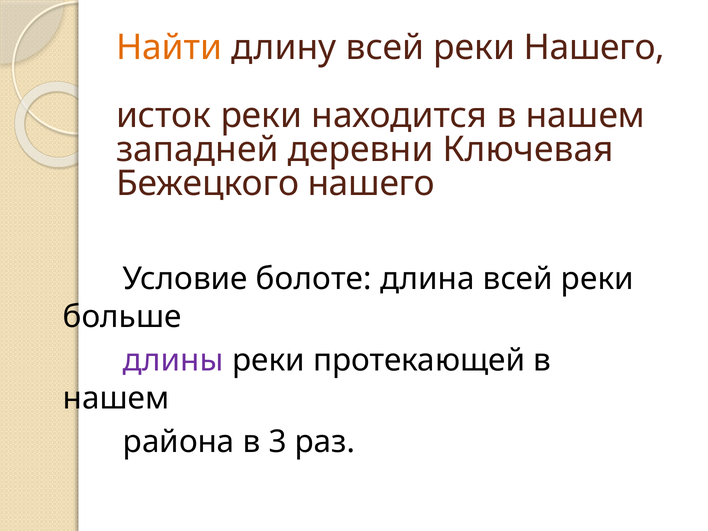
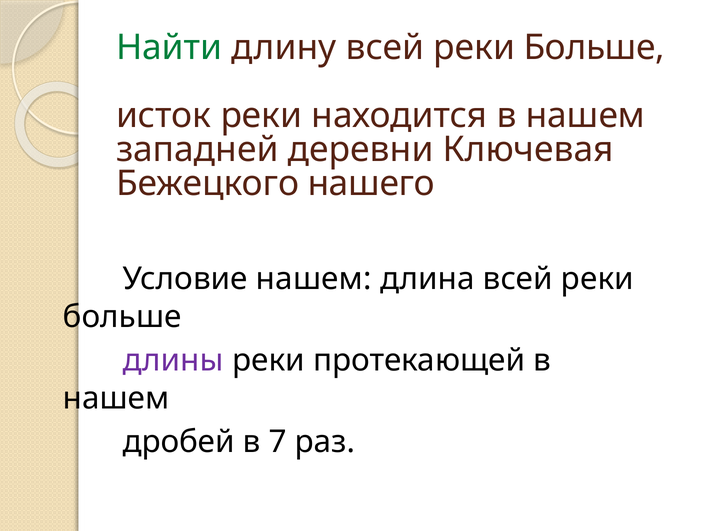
Найти colour: orange -> green
длину всей реки Нашего: Нашего -> Больше
Условие болоте: болоте -> нашем
района: района -> дробей
3: 3 -> 7
